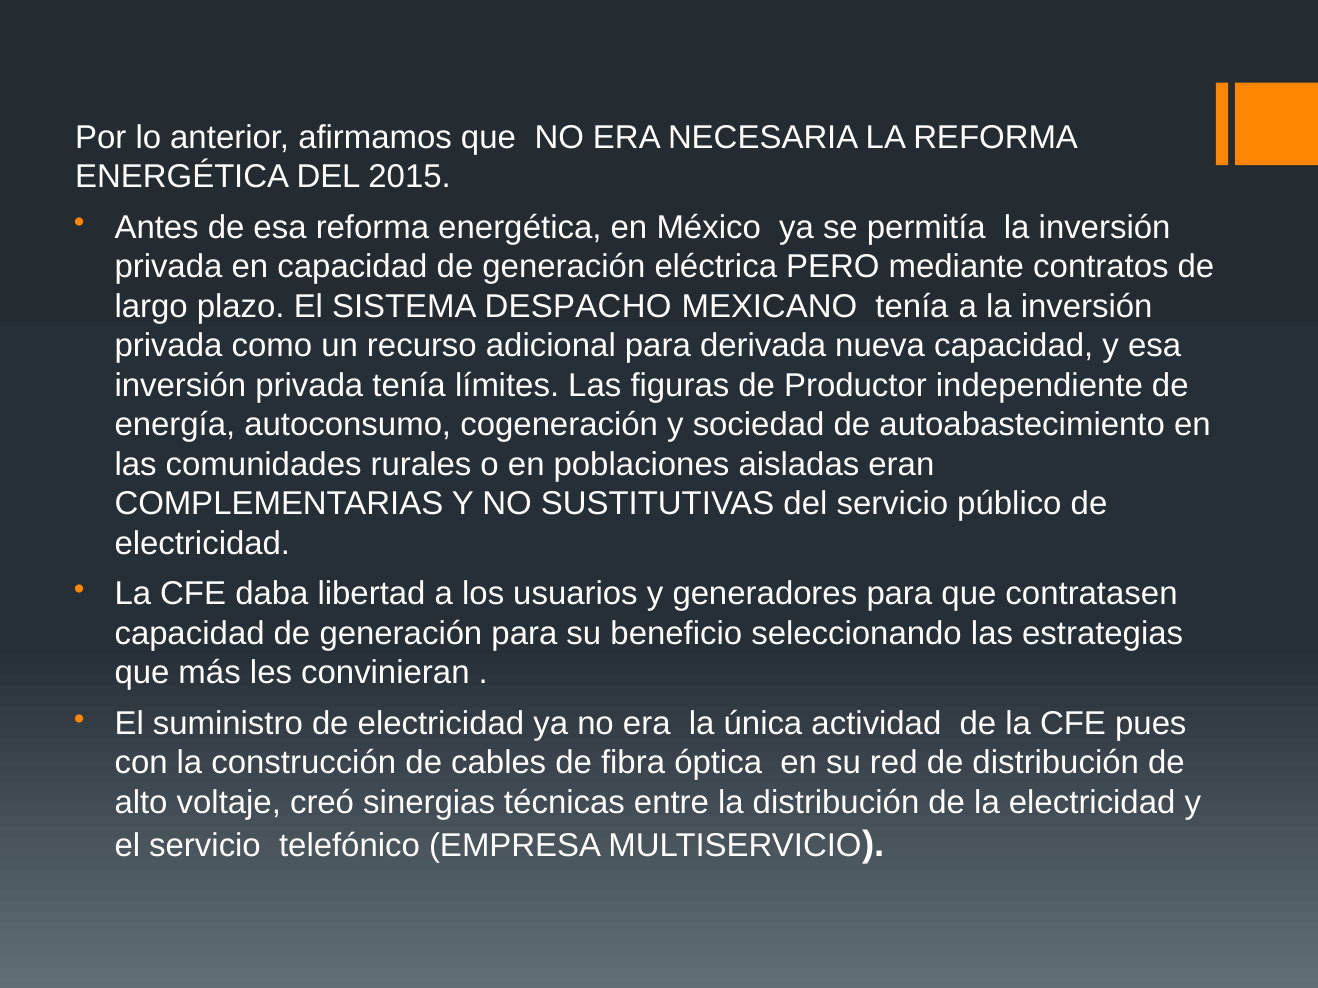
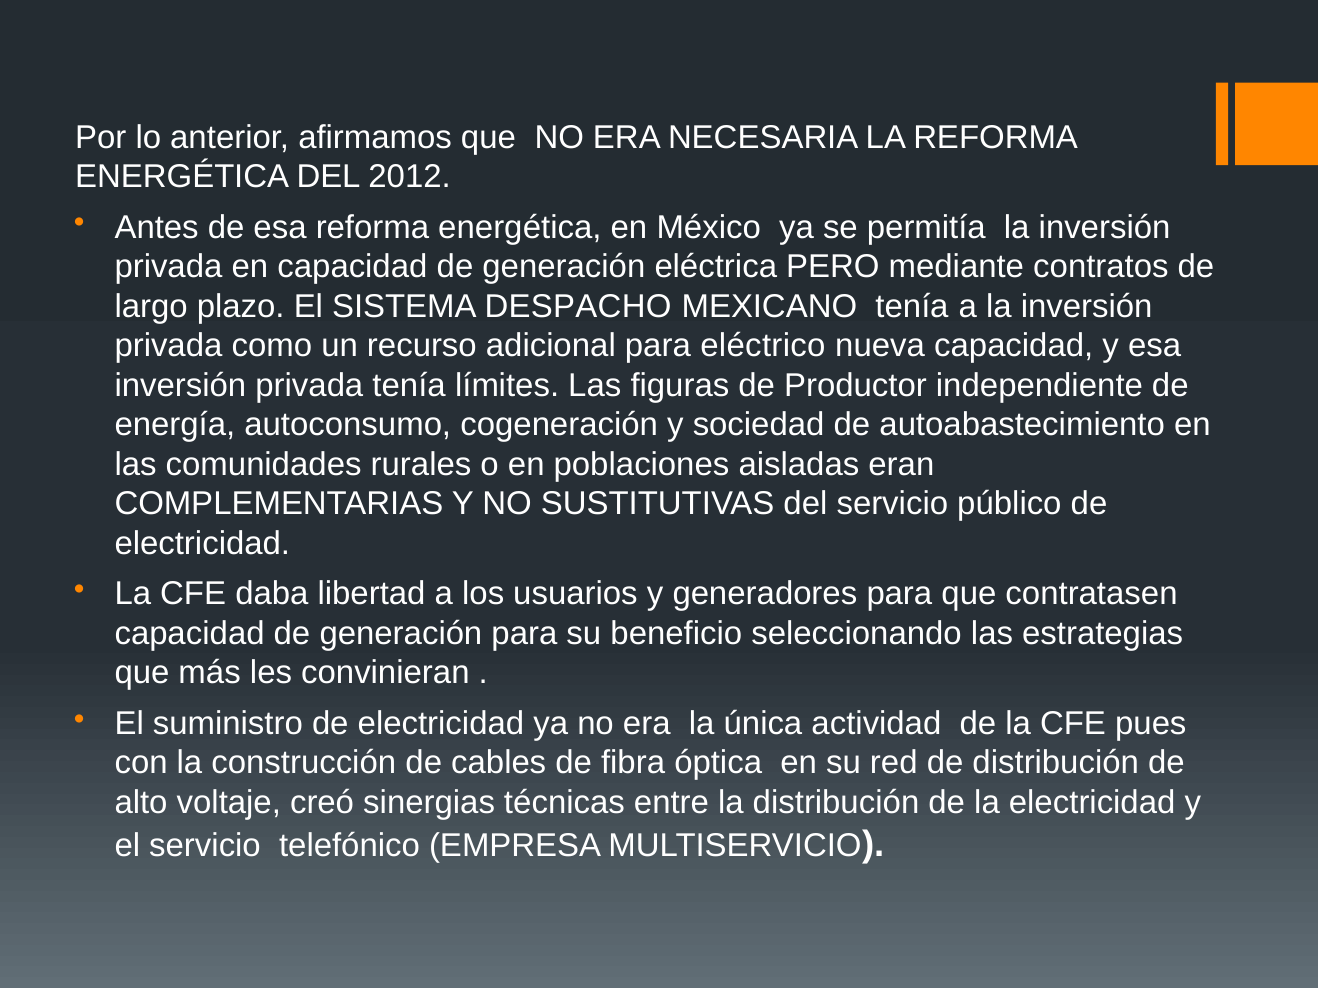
2015: 2015 -> 2012
derivada: derivada -> eléctrico
